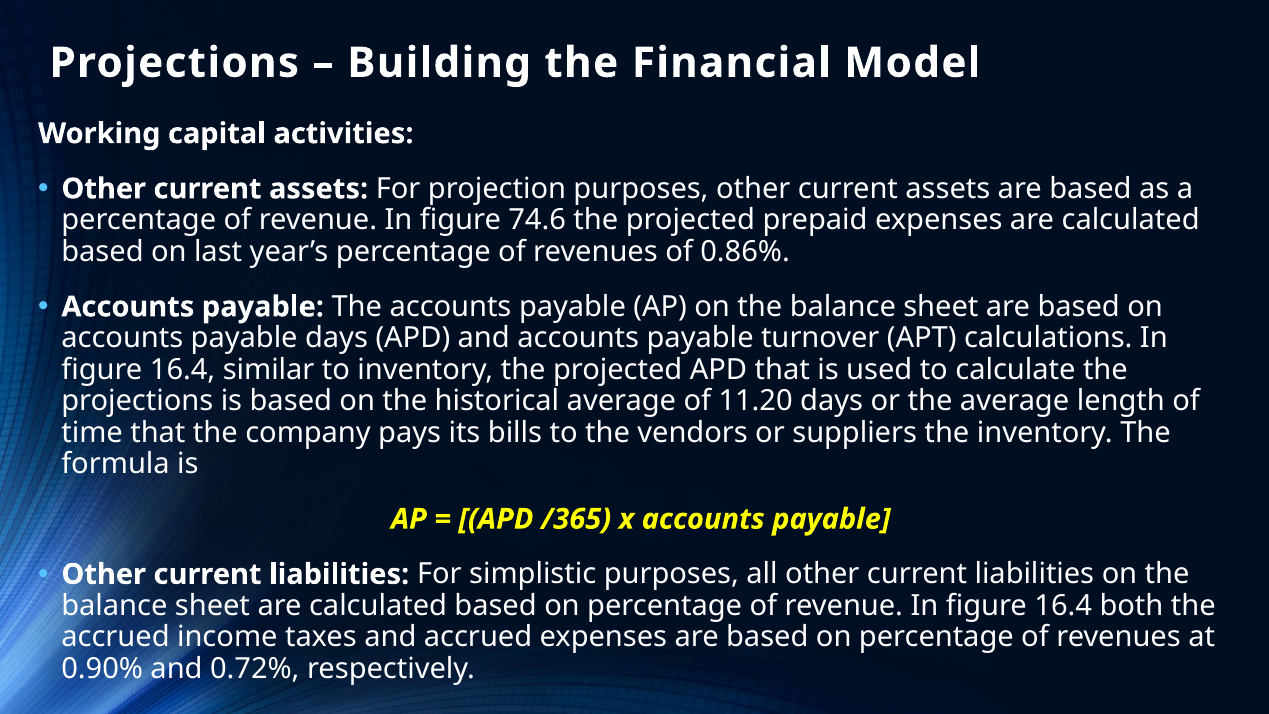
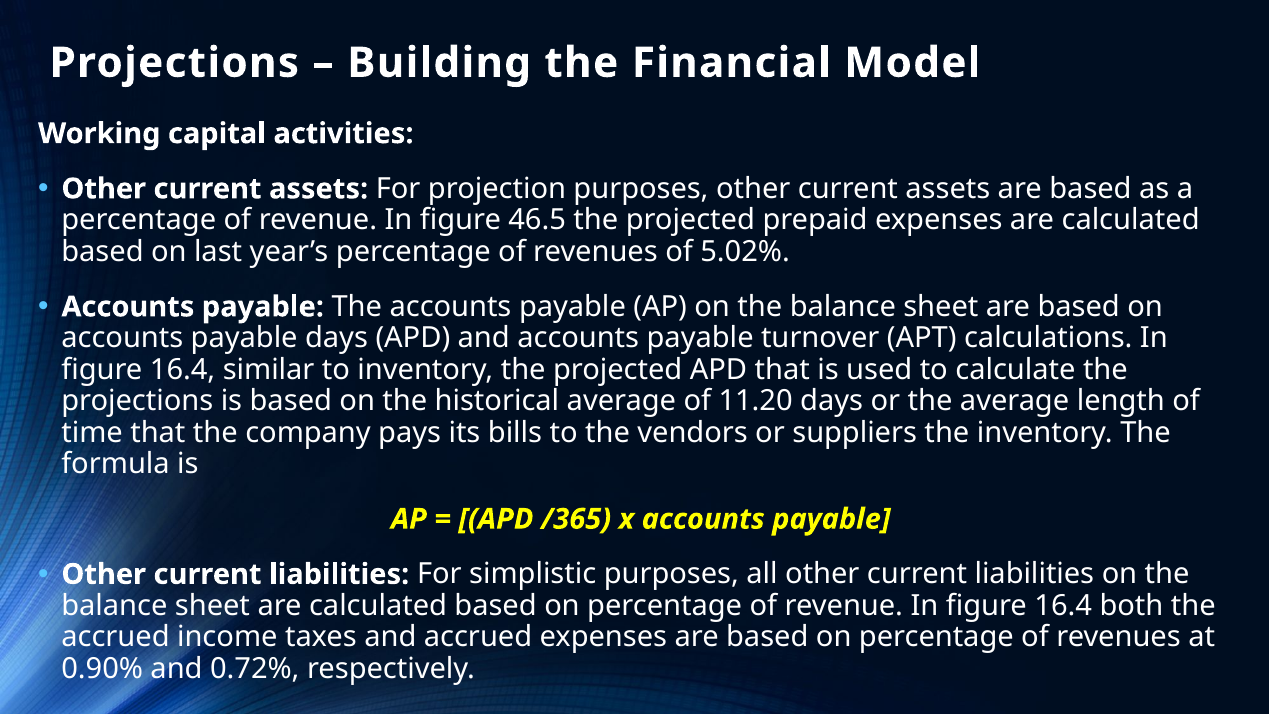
74.6: 74.6 -> 46.5
0.86%: 0.86% -> 5.02%
